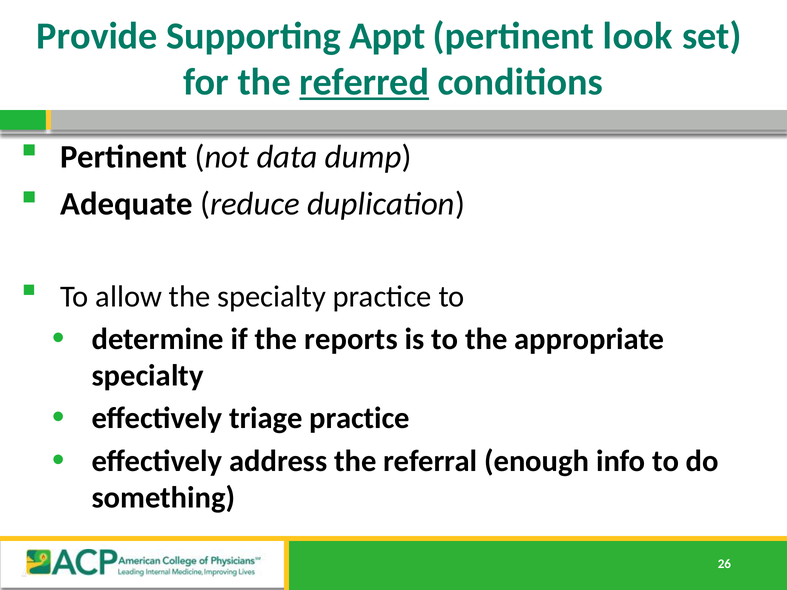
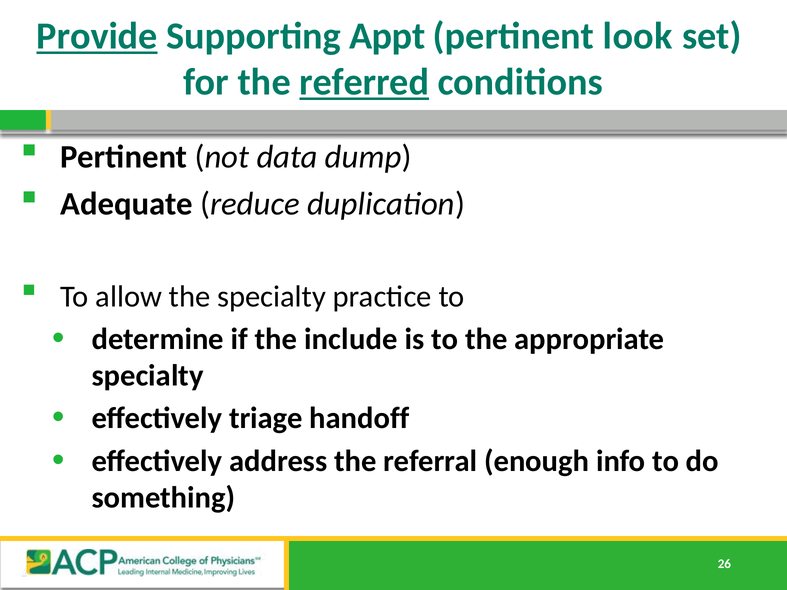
Provide underline: none -> present
reports: reports -> include
triage practice: practice -> handoff
